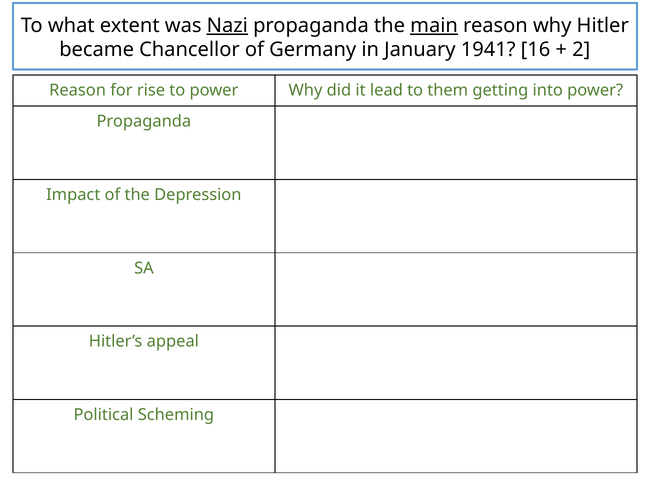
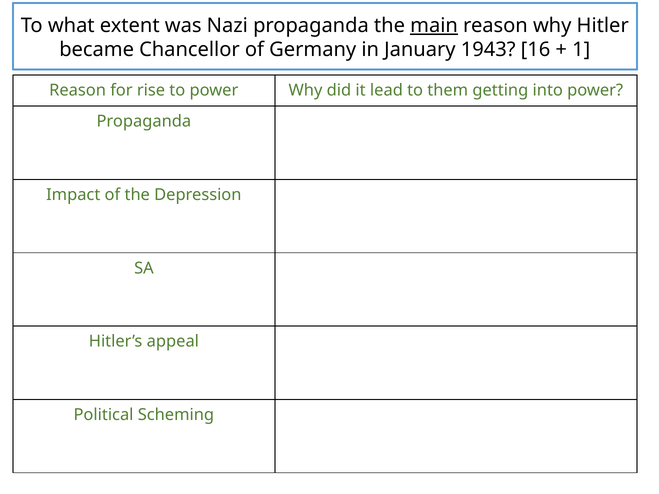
Nazi underline: present -> none
1941: 1941 -> 1943
2: 2 -> 1
